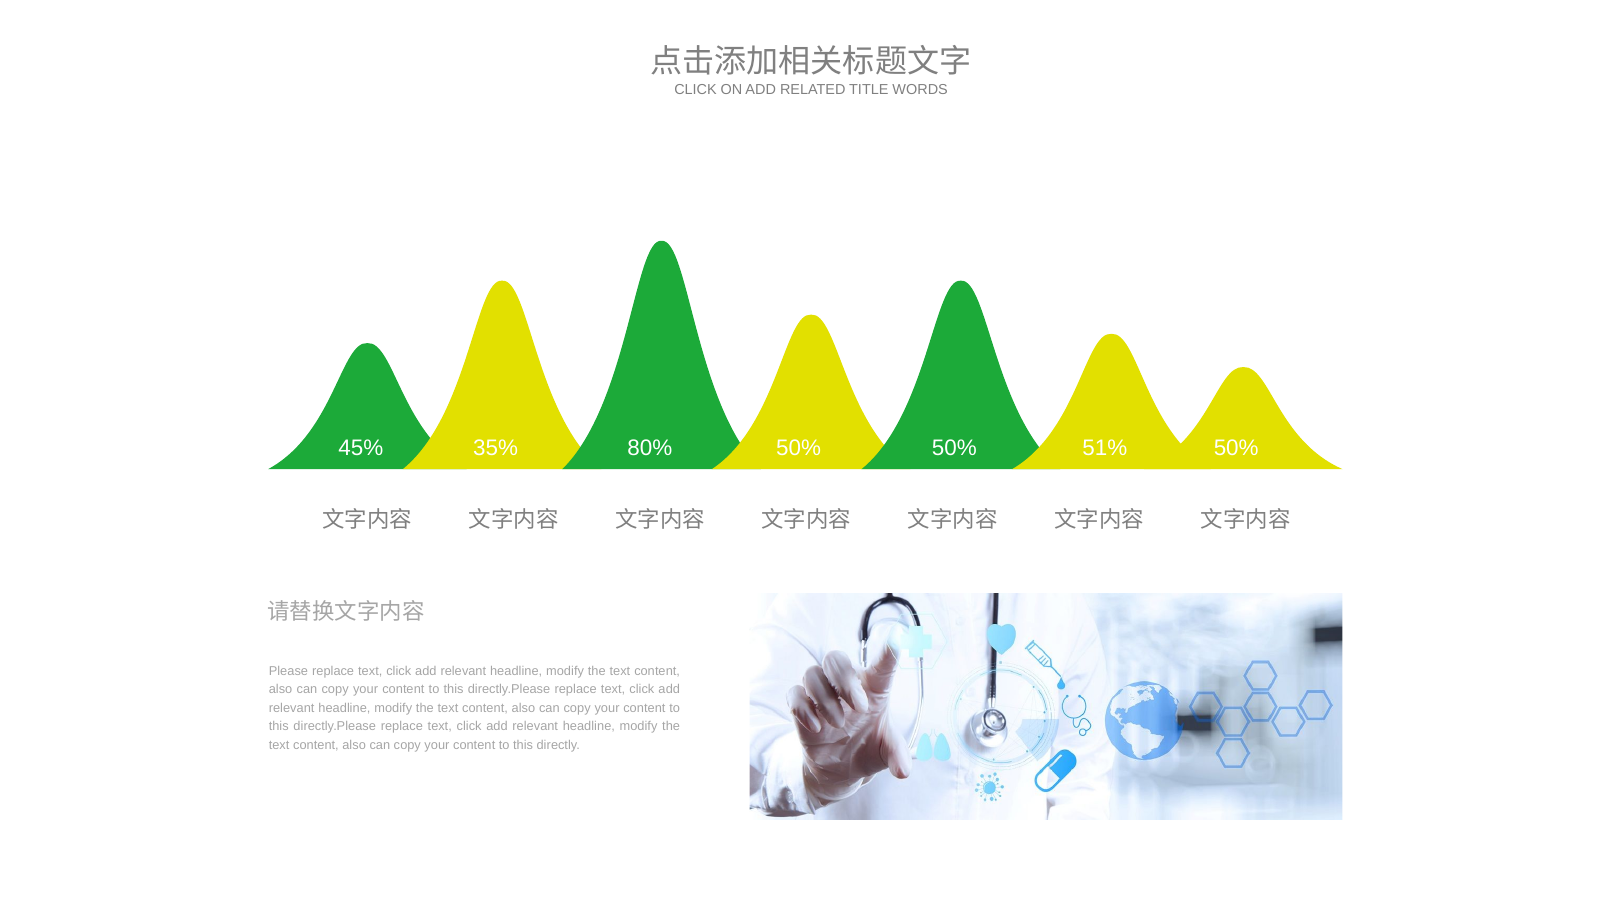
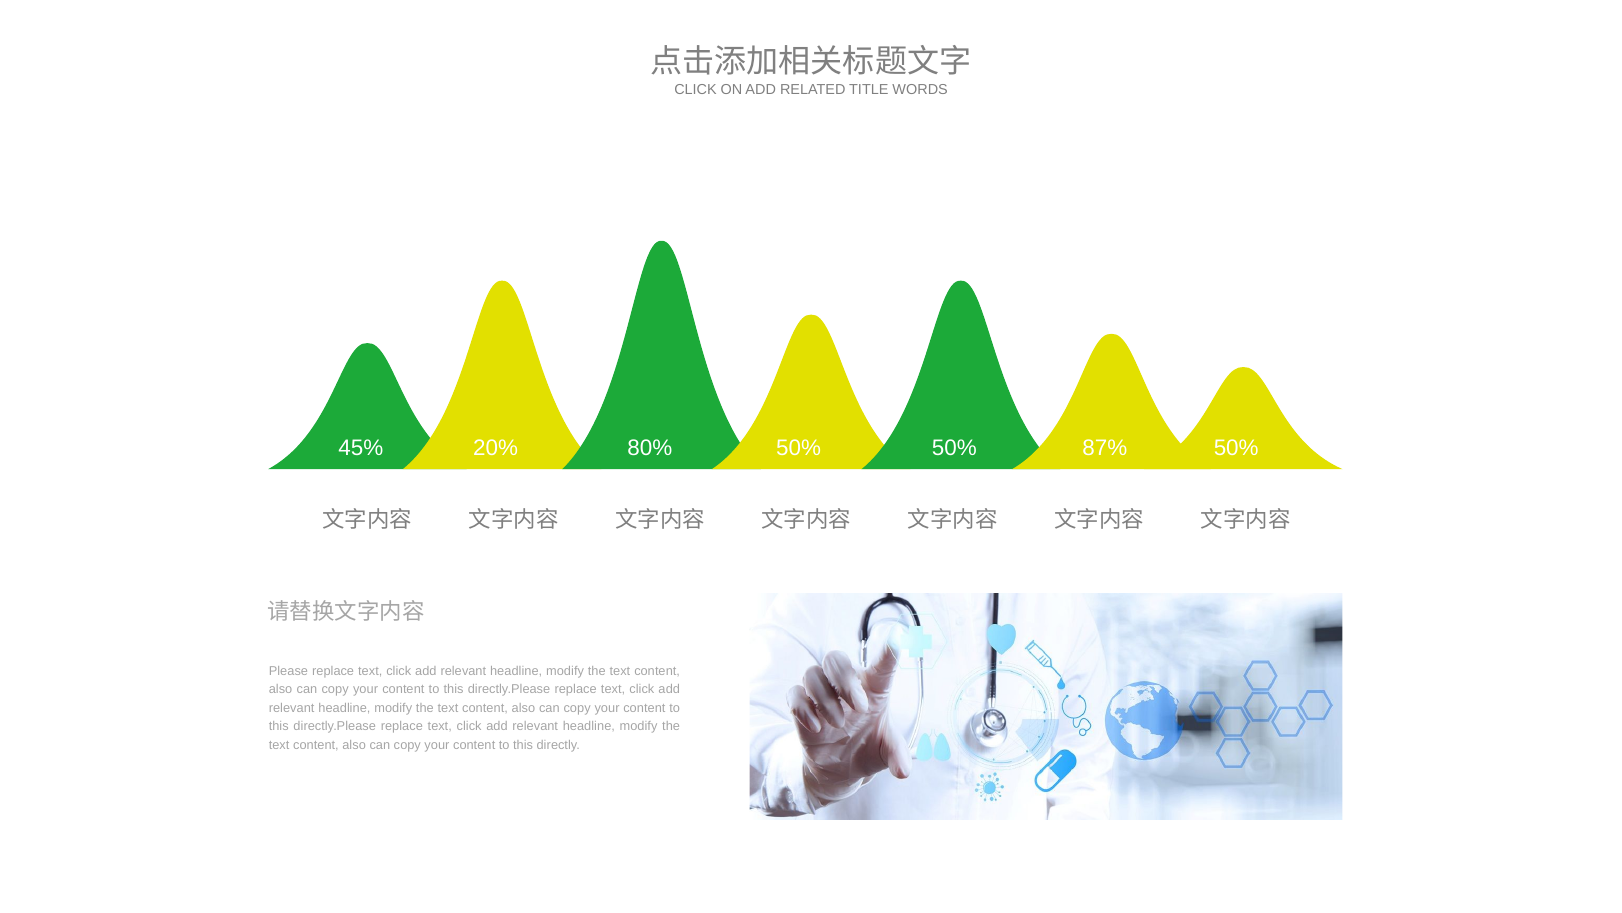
35%: 35% -> 20%
51%: 51% -> 87%
